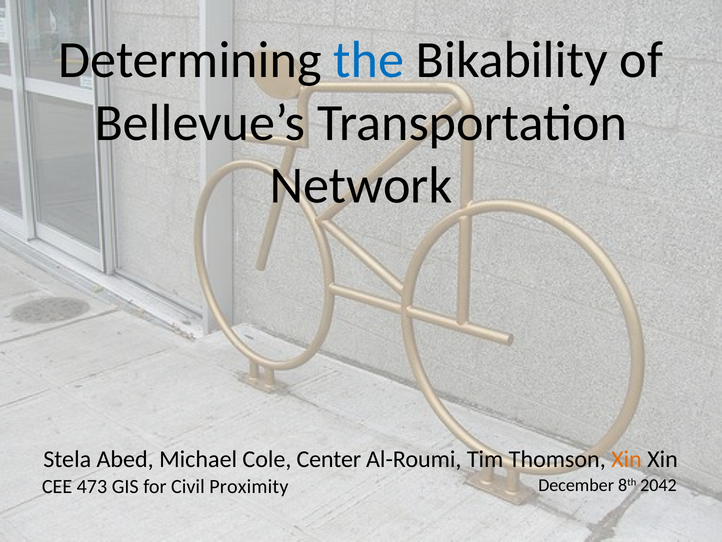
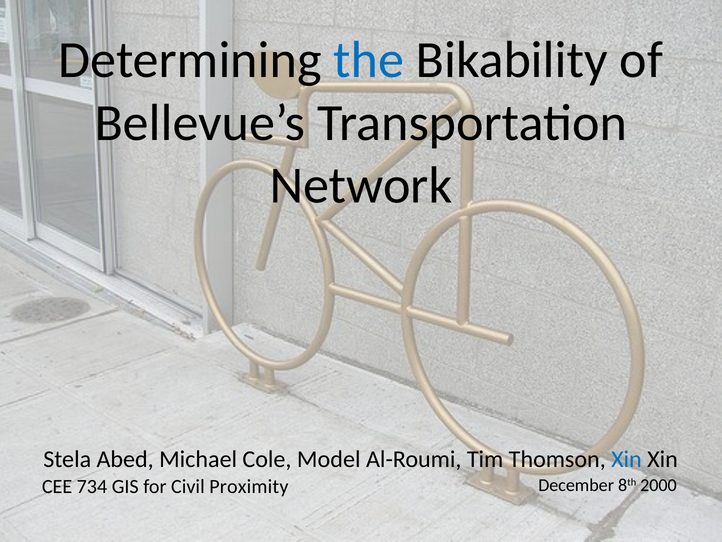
Center: Center -> Model
Xin at (626, 459) colour: orange -> blue
2042: 2042 -> 2000
473: 473 -> 734
